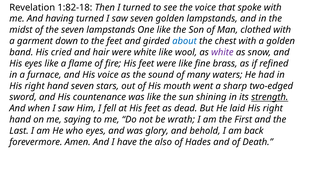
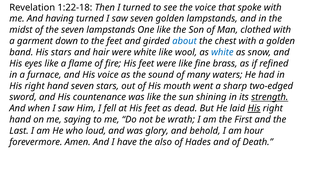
1:82-18: 1:82-18 -> 1:22-18
His cried: cried -> stars
white at (222, 52) colour: purple -> blue
His at (254, 108) underline: none -> present
who eyes: eyes -> loud
back: back -> hour
